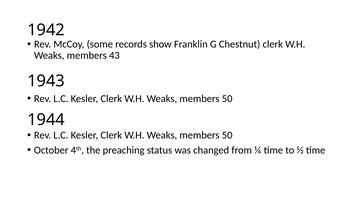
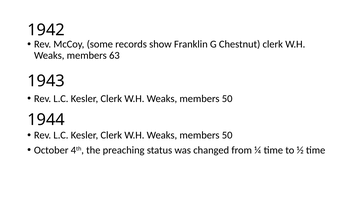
43: 43 -> 63
